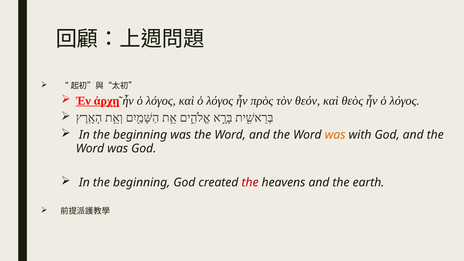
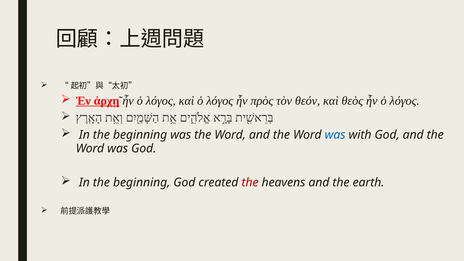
was at (335, 135) colour: orange -> blue
